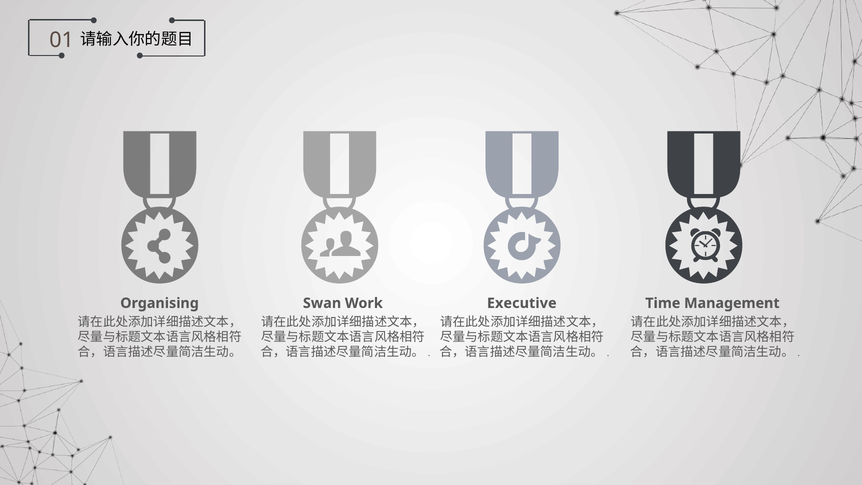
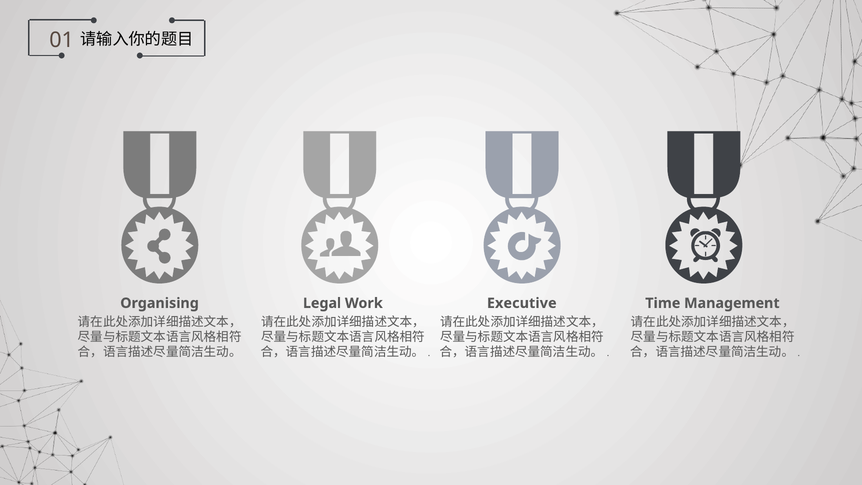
Swan: Swan -> Legal
